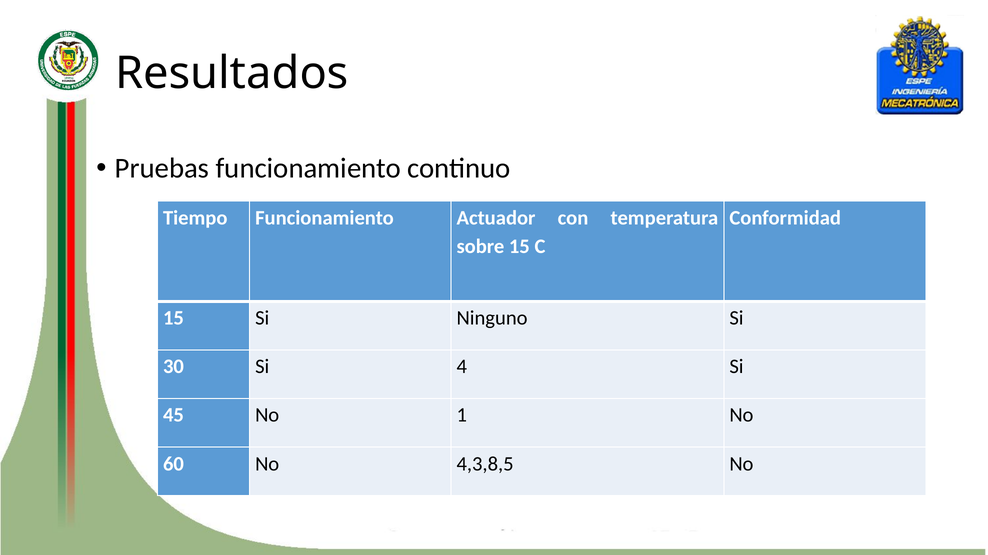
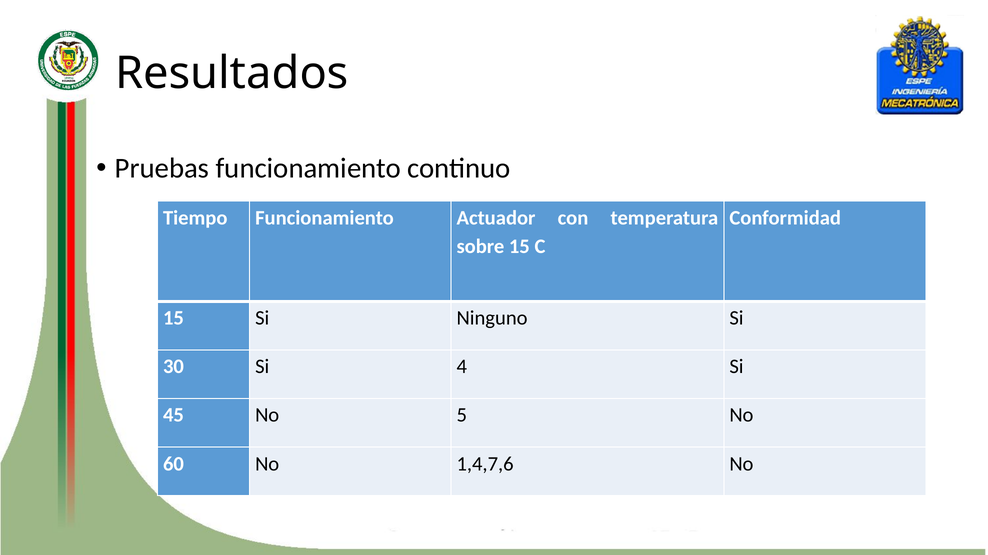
1: 1 -> 5
4,3,8,5: 4,3,8,5 -> 1,4,7,6
